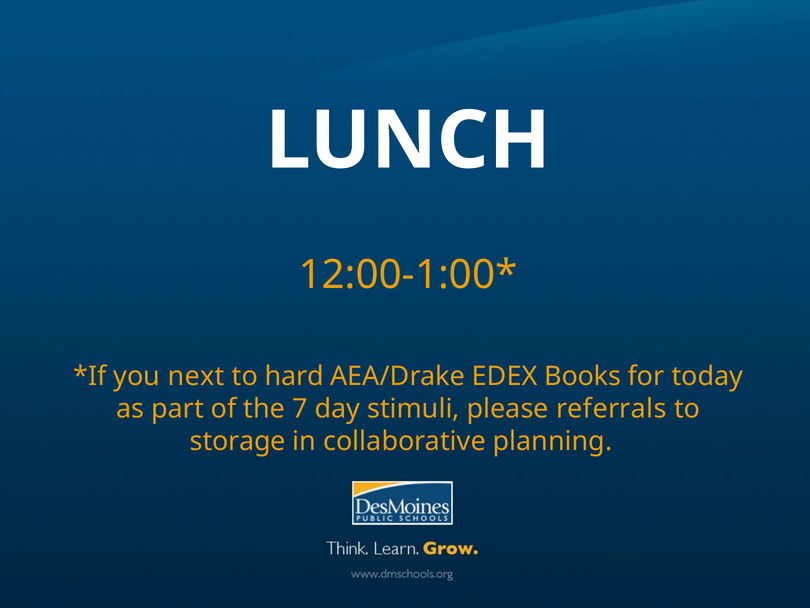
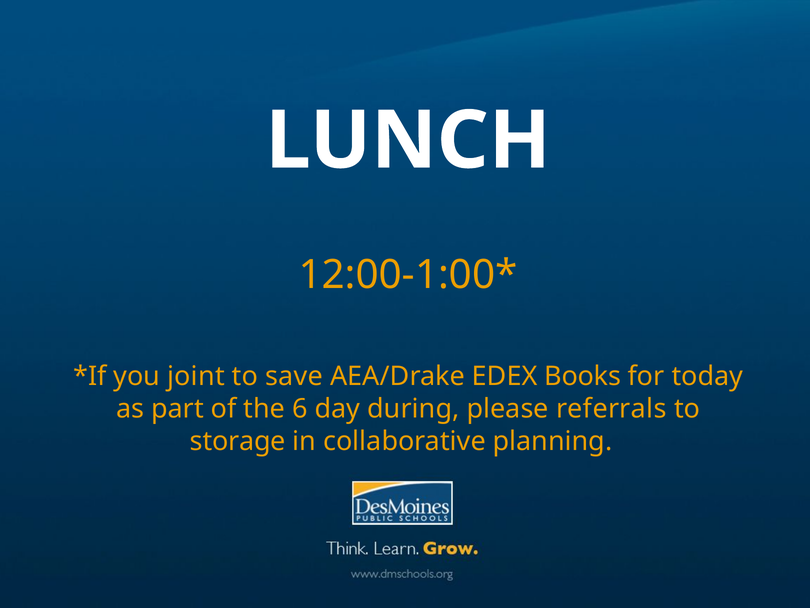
next: next -> joint
hard: hard -> save
7: 7 -> 6
stimuli: stimuli -> during
